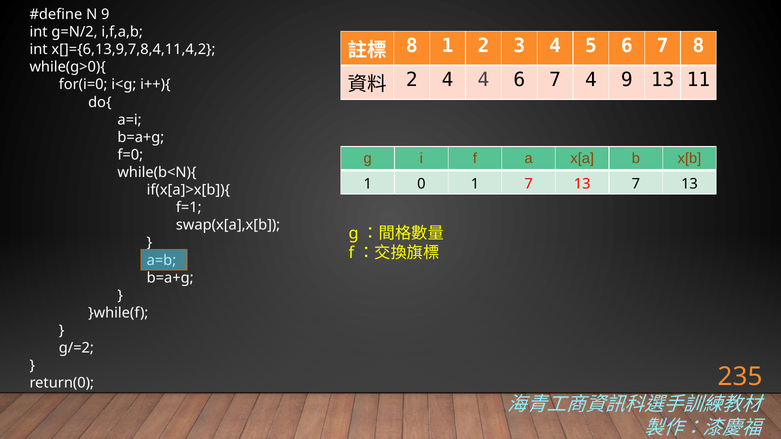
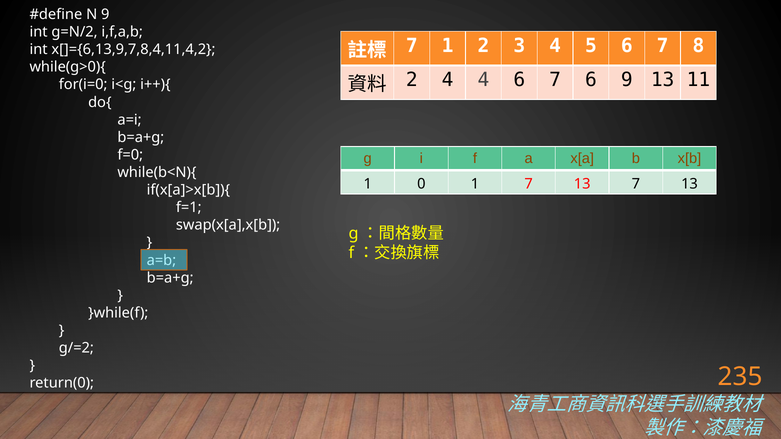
8 at (412, 46): 8 -> 7
7 4: 4 -> 6
